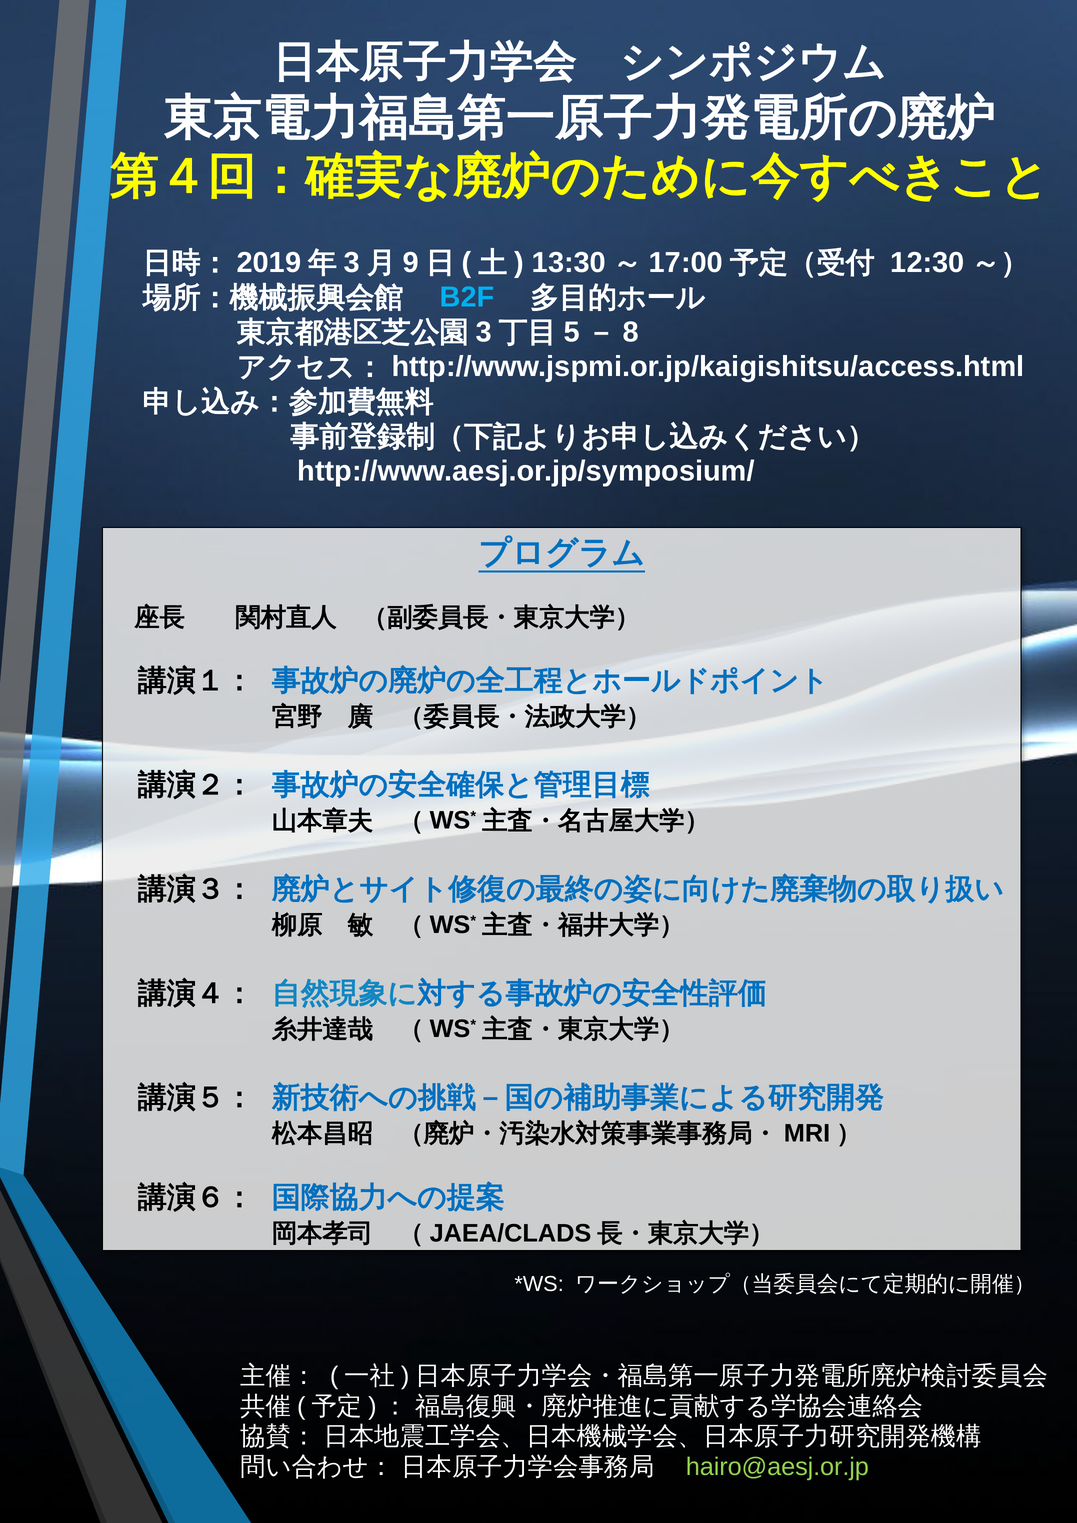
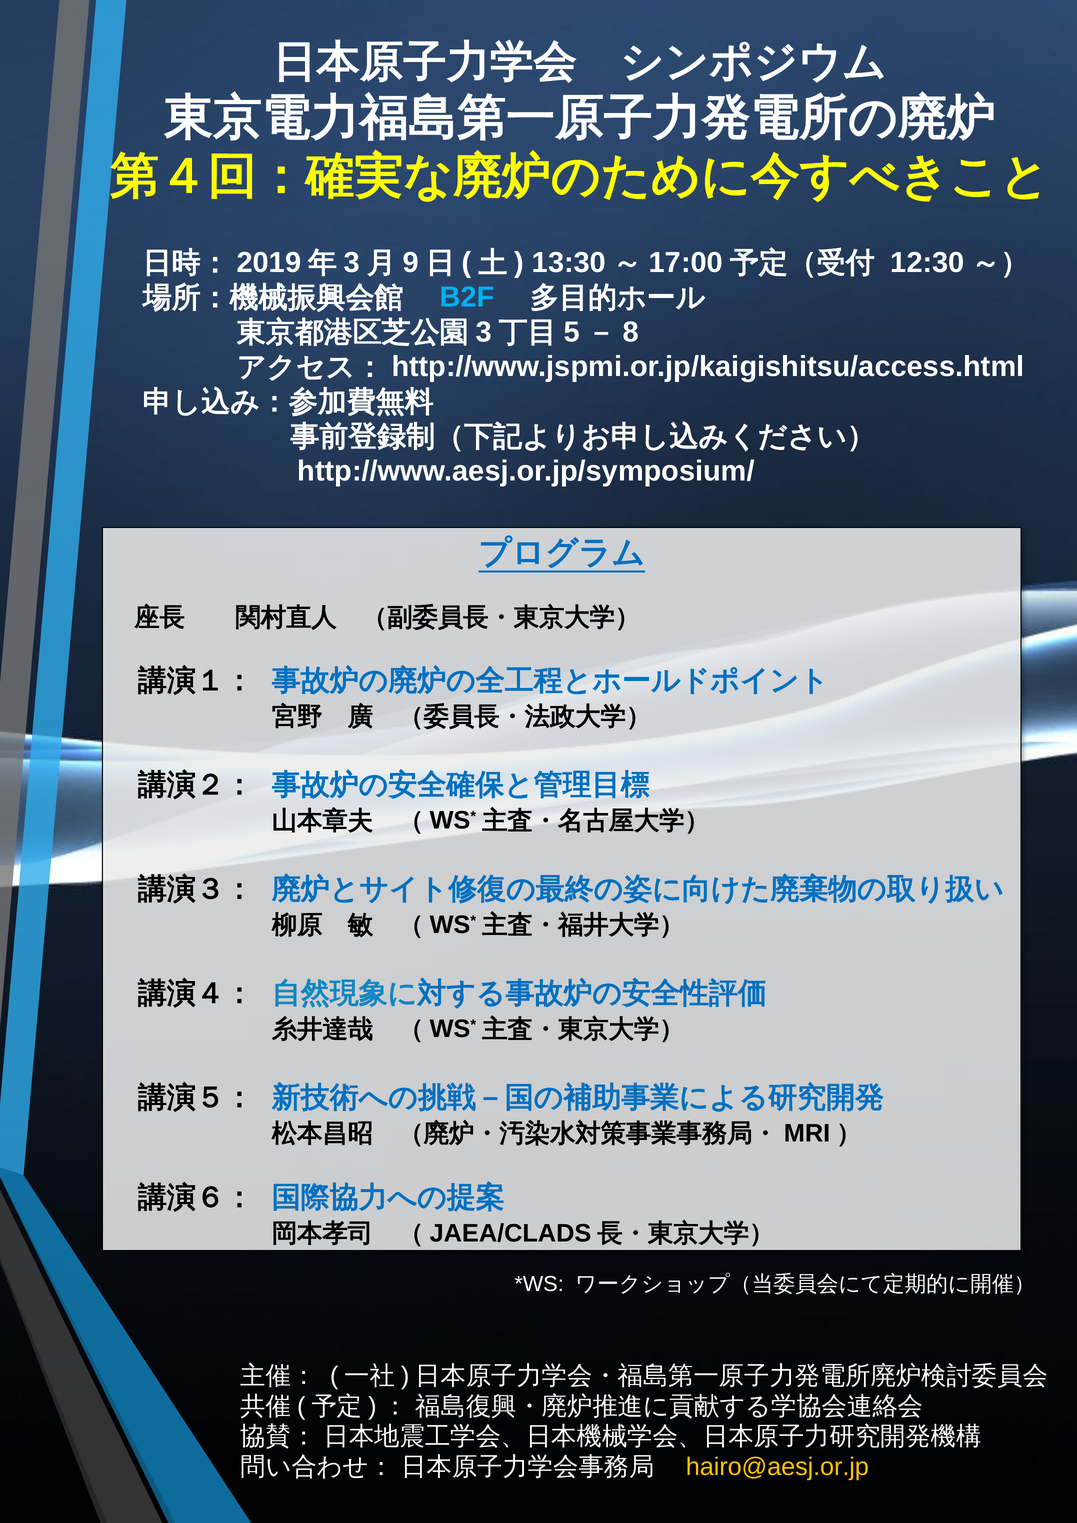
hairo@aesj.or.jp colour: light green -> yellow
